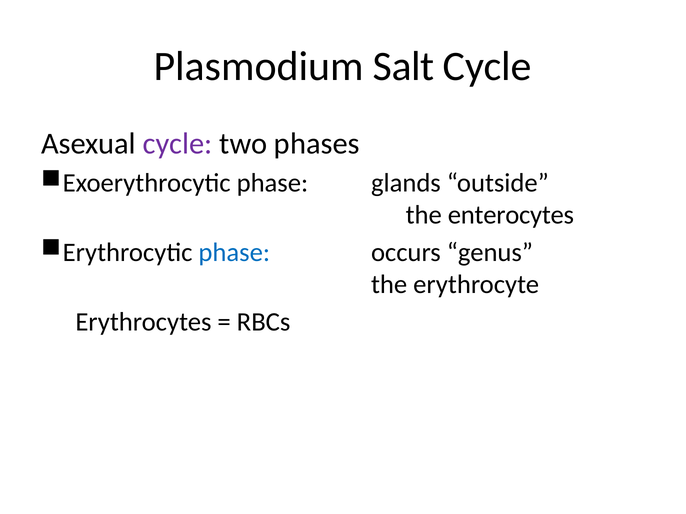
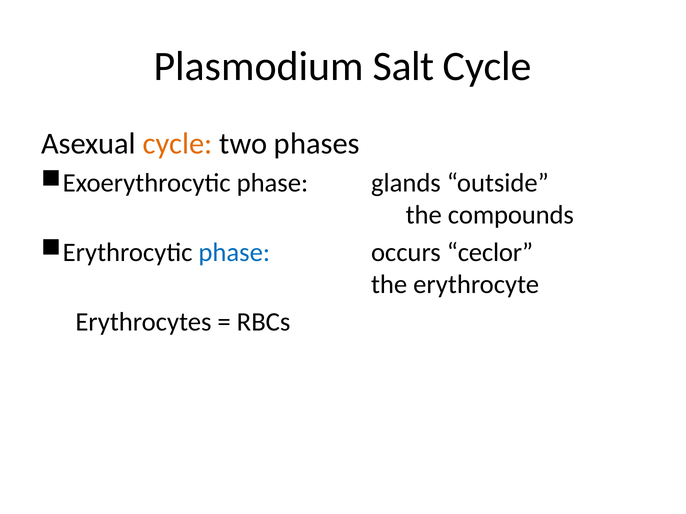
cycle at (178, 144) colour: purple -> orange
enterocytes: enterocytes -> compounds
genus: genus -> ceclor
